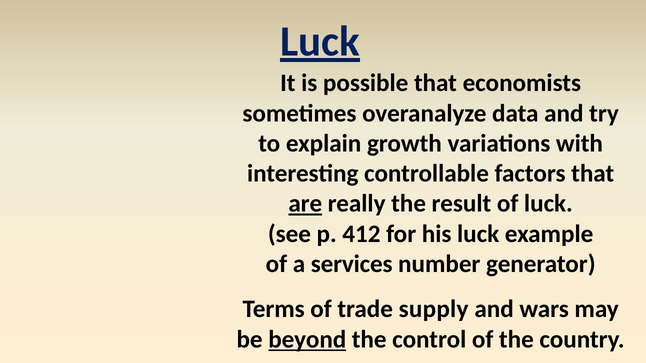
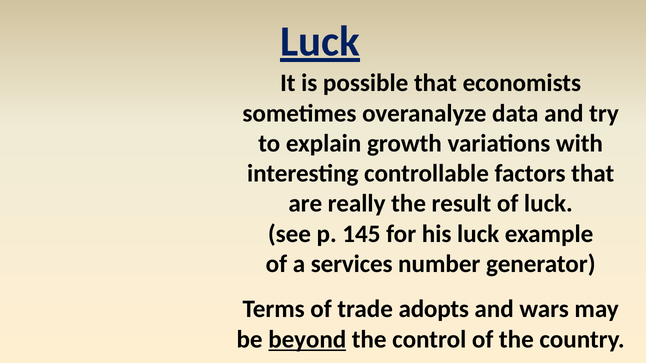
are underline: present -> none
412: 412 -> 145
supply: supply -> adopts
